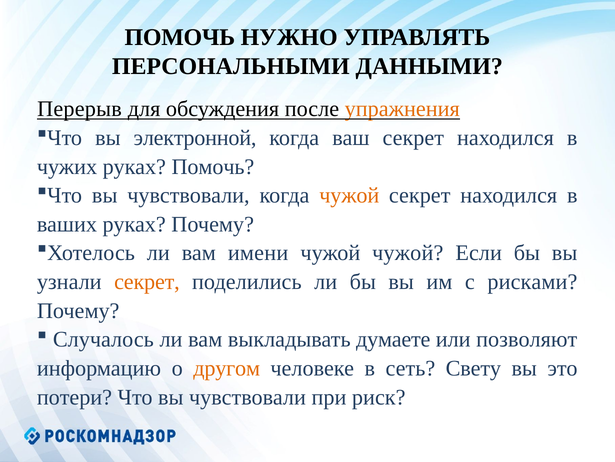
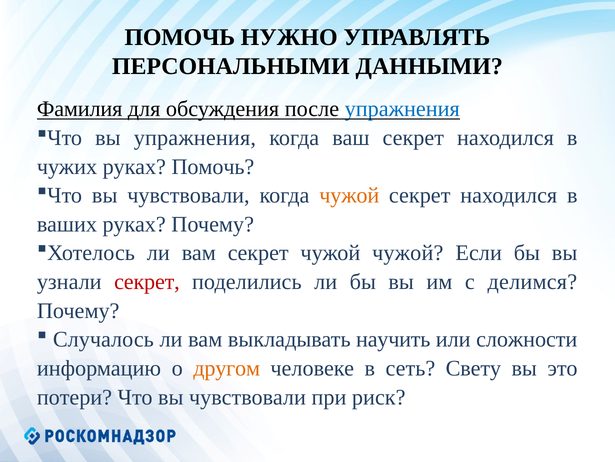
Перерыв: Перерыв -> Фамилия
упражнения at (402, 109) colour: orange -> blue
вы электронной: электронной -> упражнения
вам имени: имени -> секрет
секрет at (147, 282) colour: orange -> red
рисками: рисками -> делимся
думаете: думаете -> научить
позволяют: позволяют -> сложности
